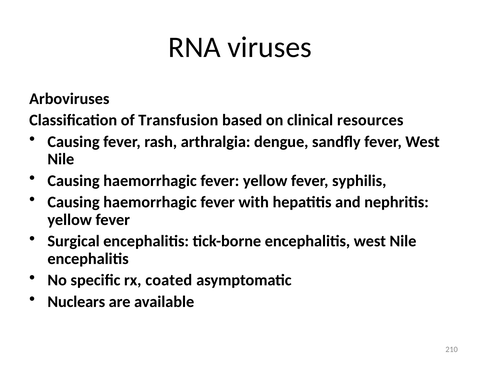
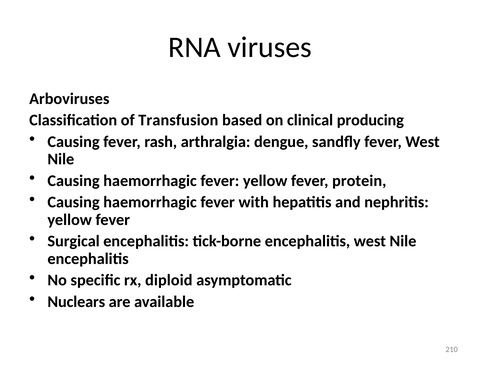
resources: resources -> producing
syphilis: syphilis -> protein
coated: coated -> diploid
